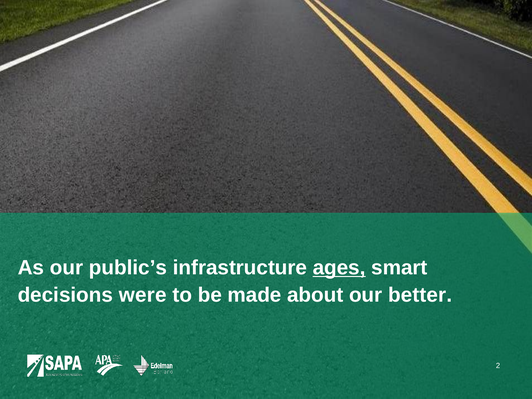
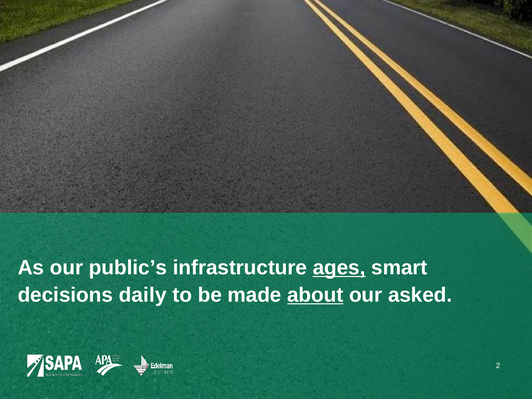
were: were -> daily
about underline: none -> present
better: better -> asked
